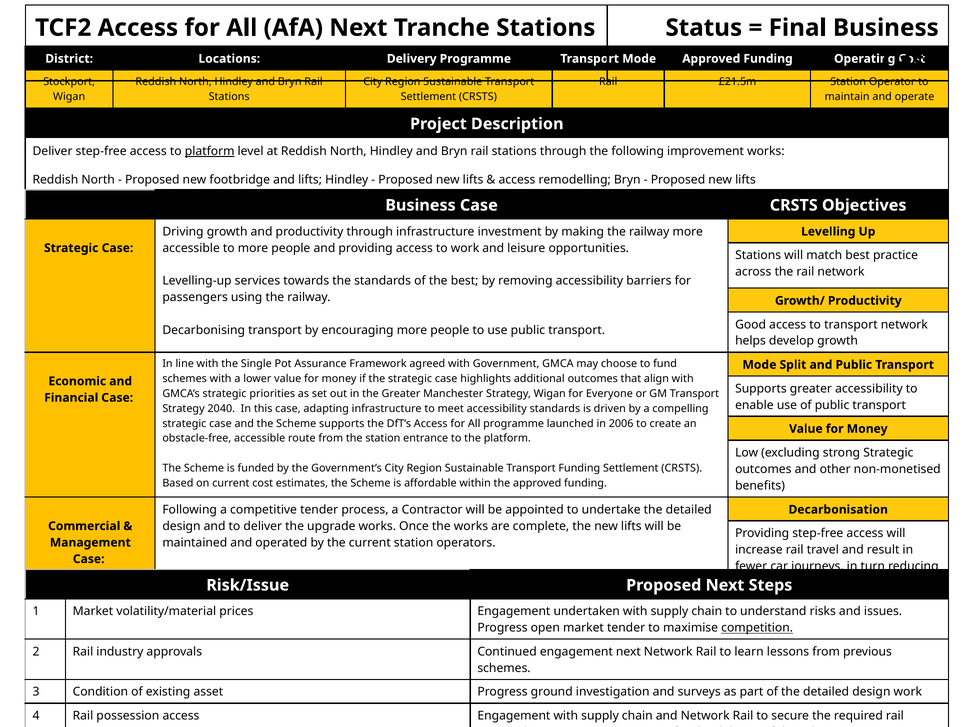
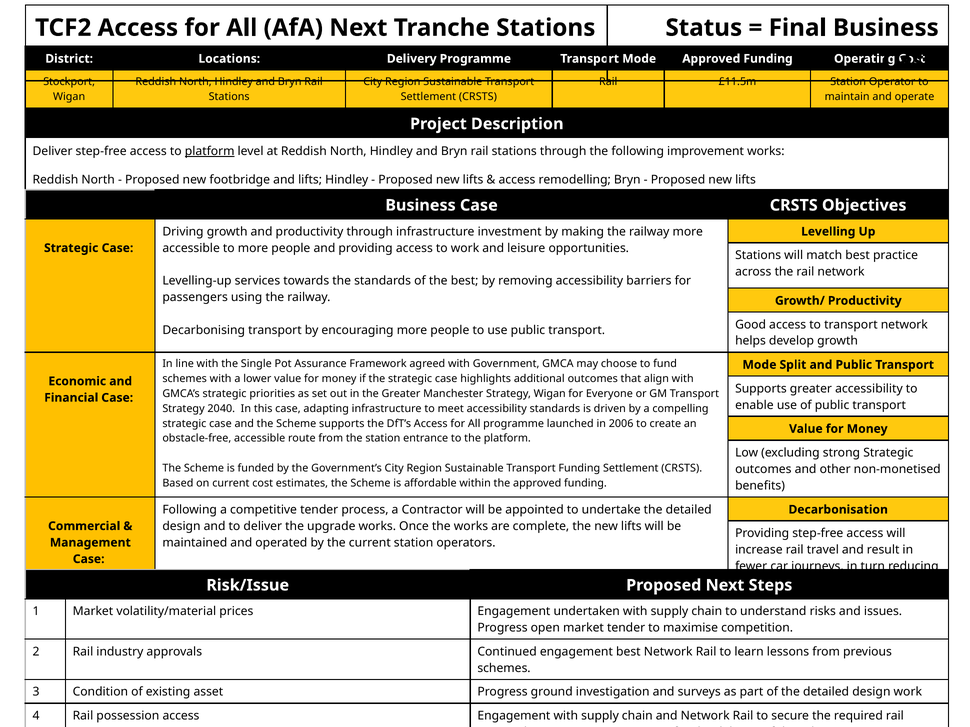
£21.5m: £21.5m -> £11.5m
competition underline: present -> none
engagement next: next -> best
